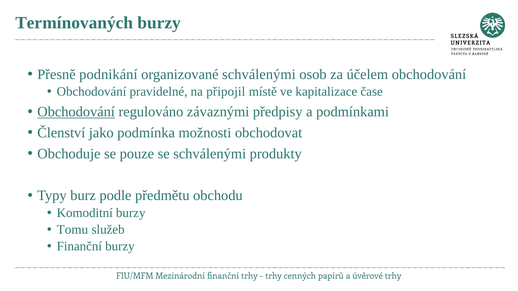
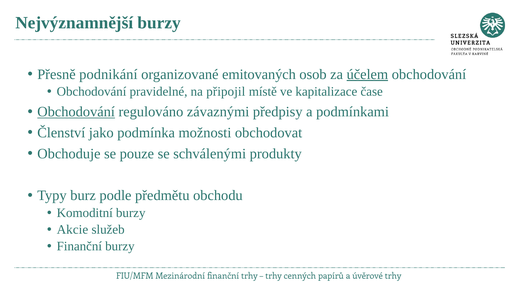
Termínovaných: Termínovaných -> Nejvýznamnější
organizované schválenými: schválenými -> emitovaných
účelem underline: none -> present
Tomu: Tomu -> Akcie
